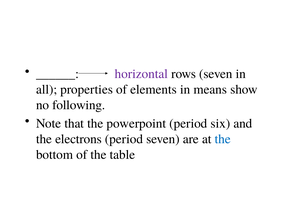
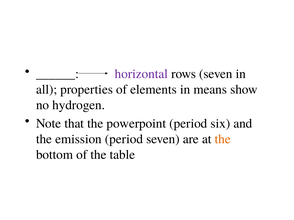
following: following -> hydrogen
electrons: electrons -> emission
the at (223, 139) colour: blue -> orange
